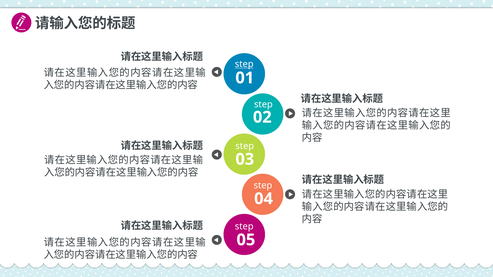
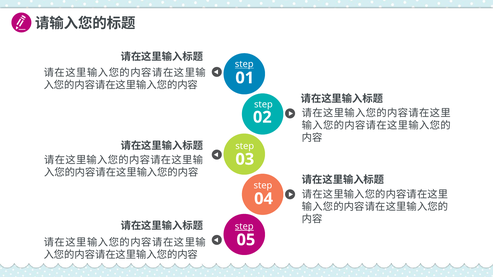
step at (244, 226) underline: none -> present
